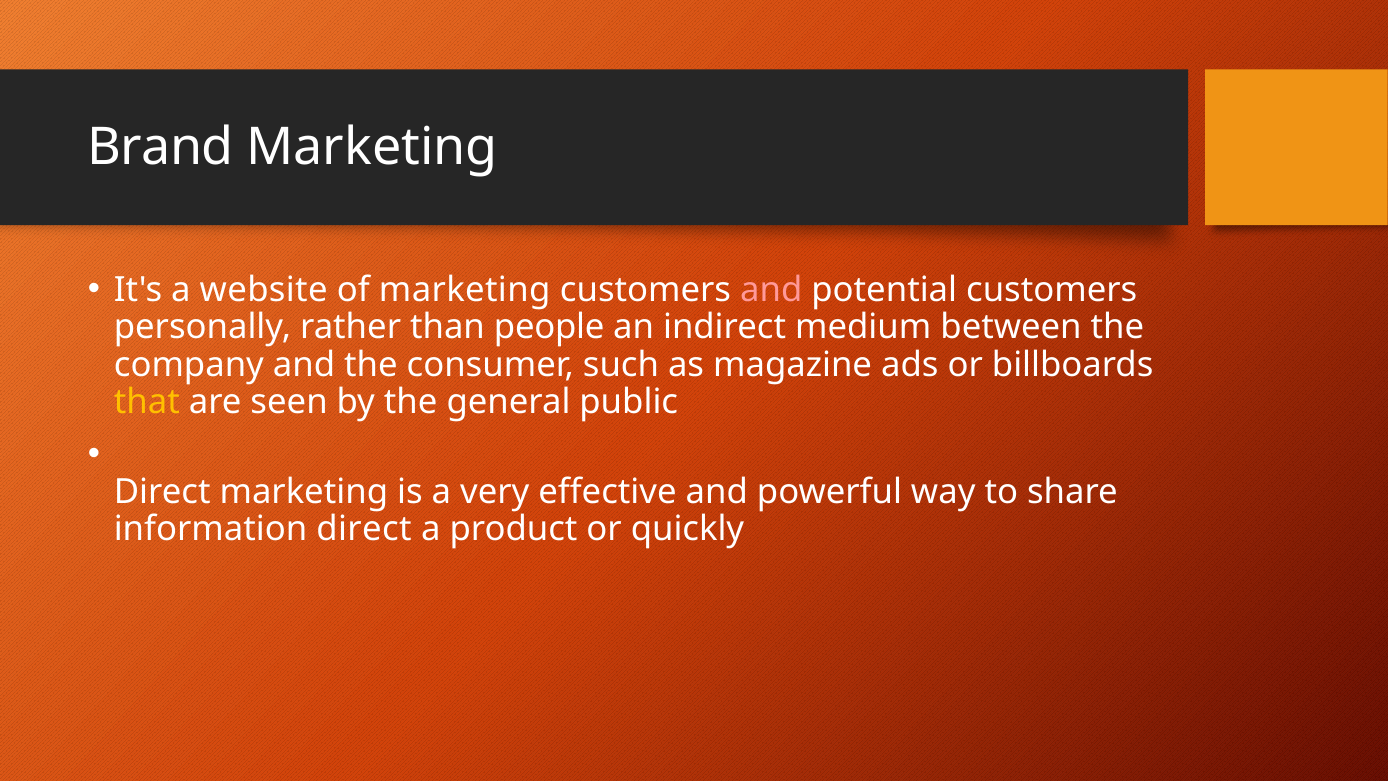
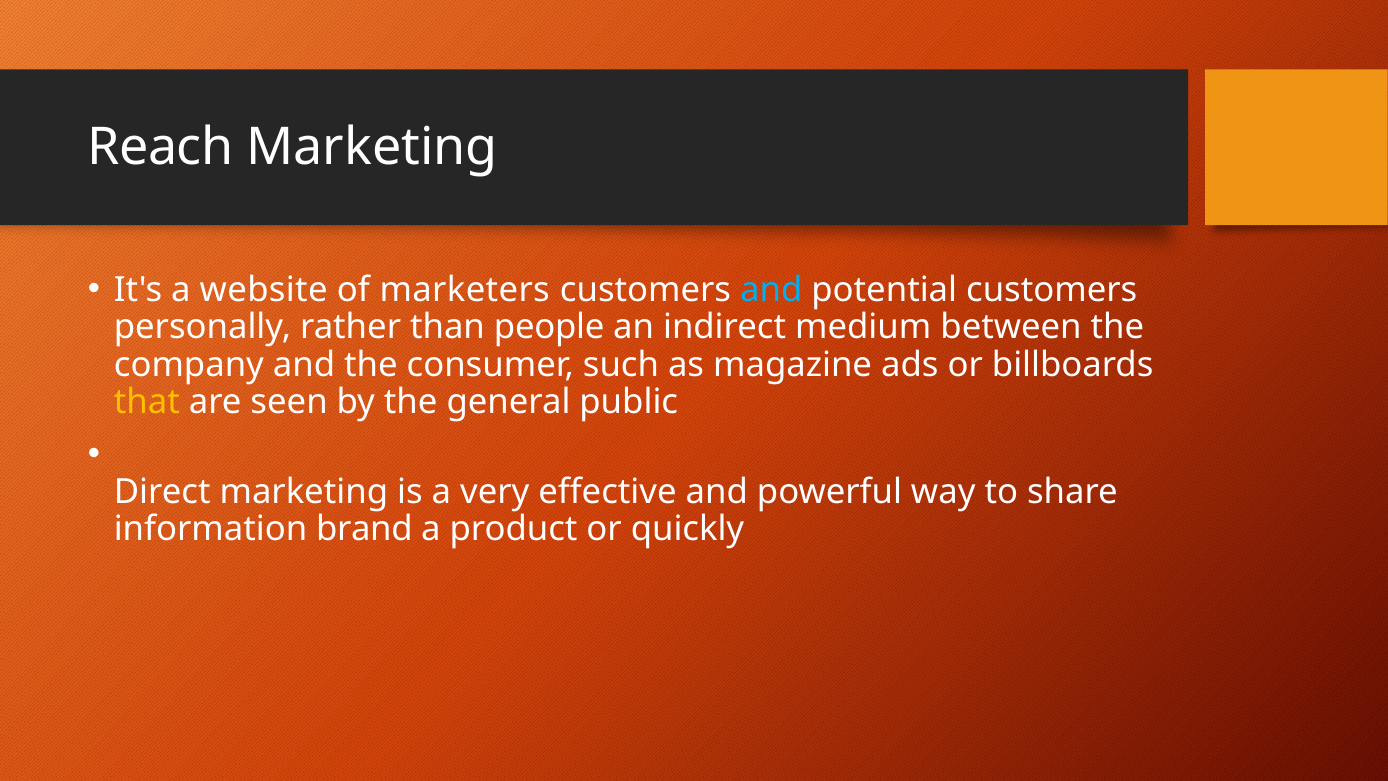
Brand: Brand -> Reach
of marketing: marketing -> marketers
and at (771, 290) colour: pink -> light blue
information direct: direct -> brand
